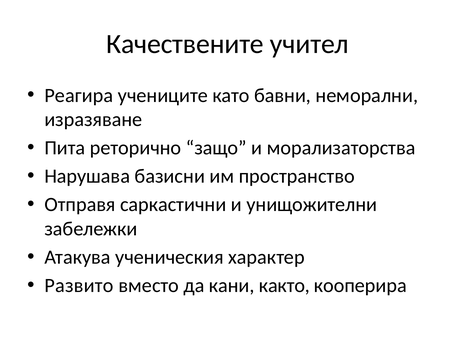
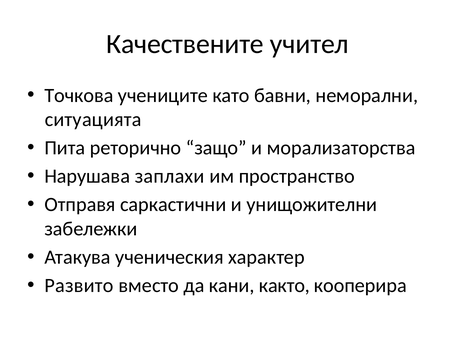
Реагира: Реагира -> Точкова
изразяване: изразяване -> ситуацията
базисни: базисни -> заплахи
